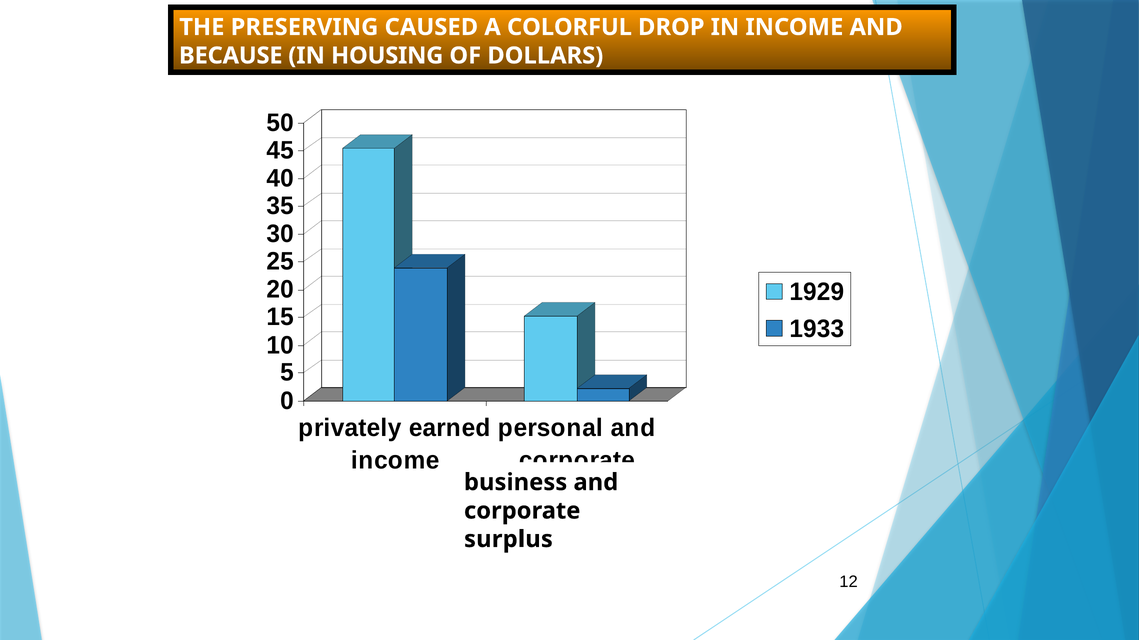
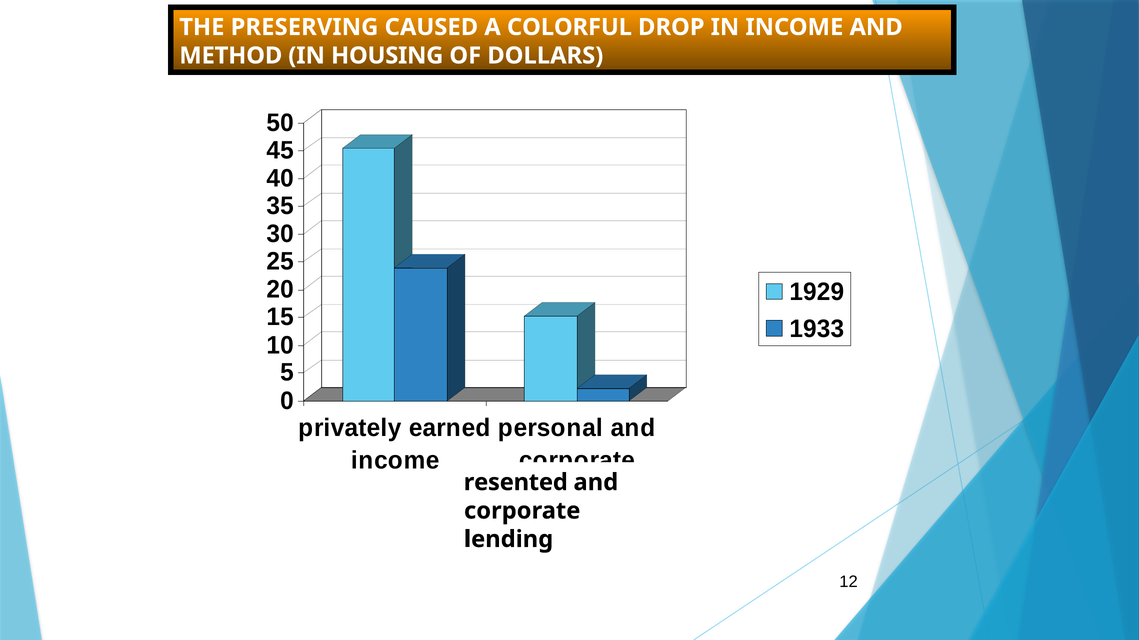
BECAUSE: BECAUSE -> METHOD
business: business -> resented
surplus: surplus -> lending
